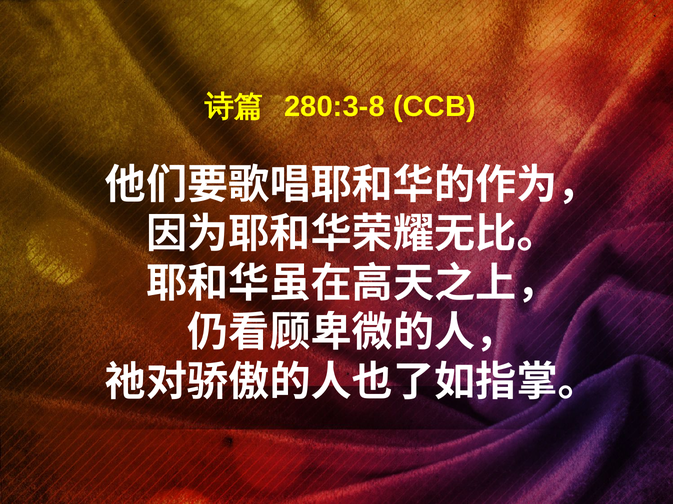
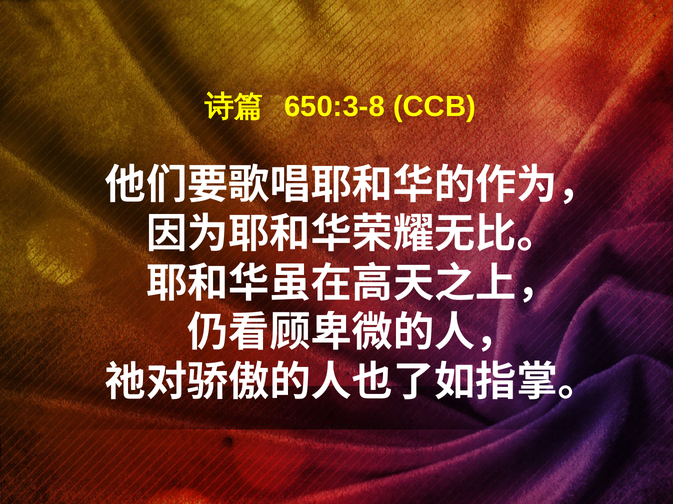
280:3-8: 280:3-8 -> 650:3-8
